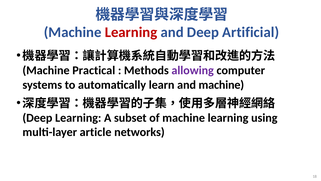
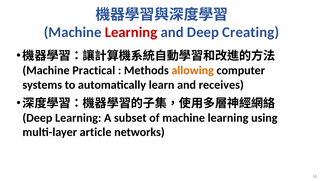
Artificial: Artificial -> Creating
allowing colour: purple -> orange
and machine: machine -> receives
